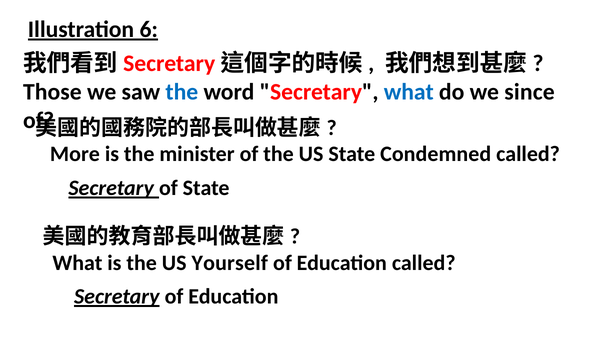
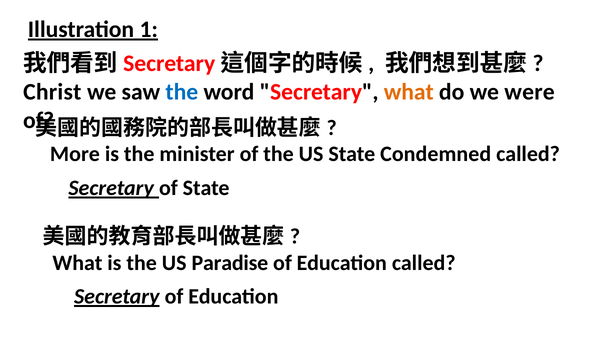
6: 6 -> 1
Those: Those -> Christ
what at (409, 92) colour: blue -> orange
since: since -> were
Yourself: Yourself -> Paradise
